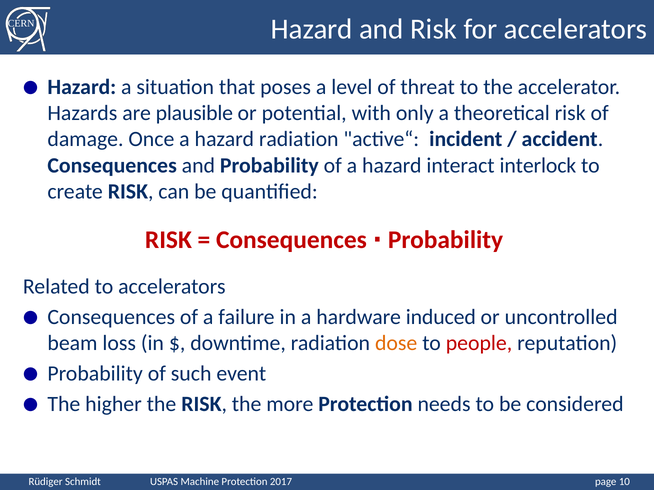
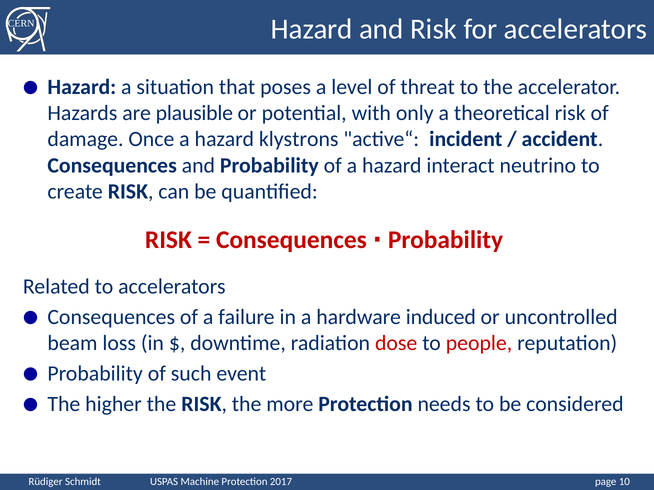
hazard radiation: radiation -> klystrons
interlock: interlock -> neutrino
dose colour: orange -> red
